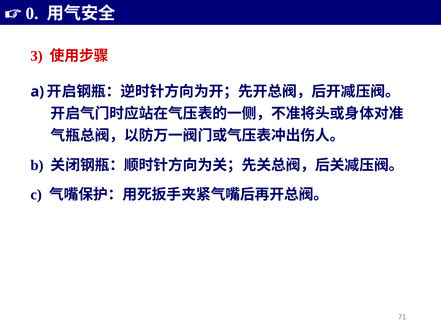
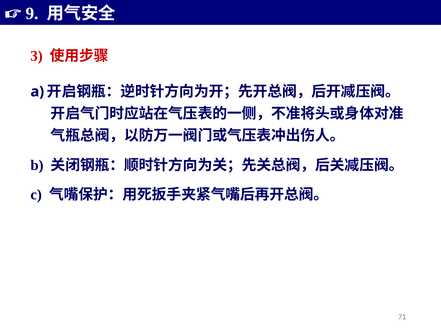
0: 0 -> 9
